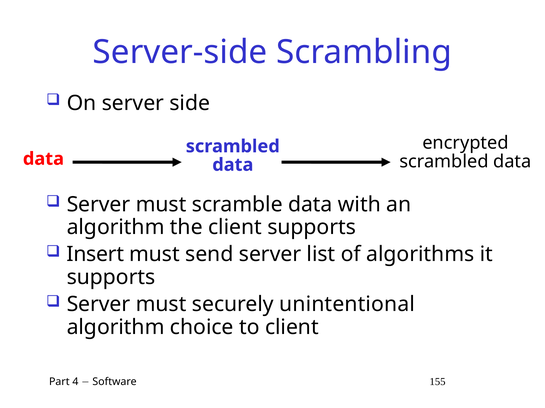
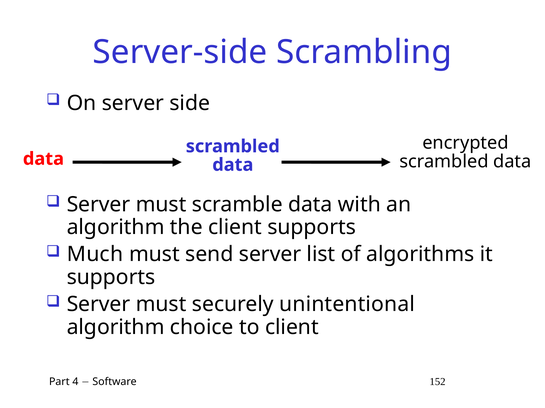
Insert: Insert -> Much
155: 155 -> 152
